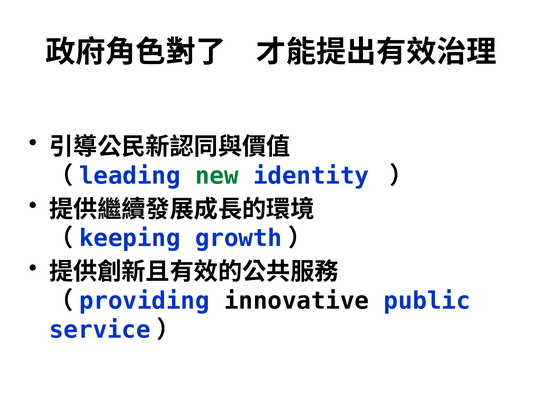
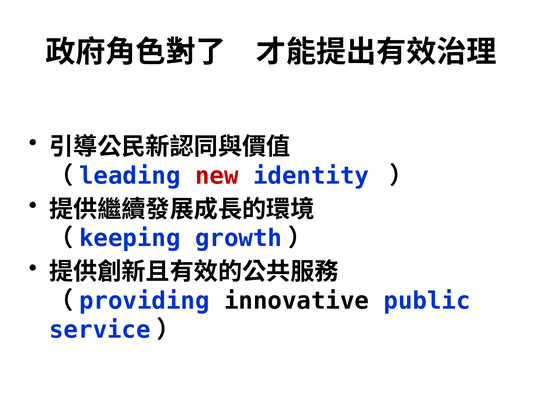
new colour: green -> red
